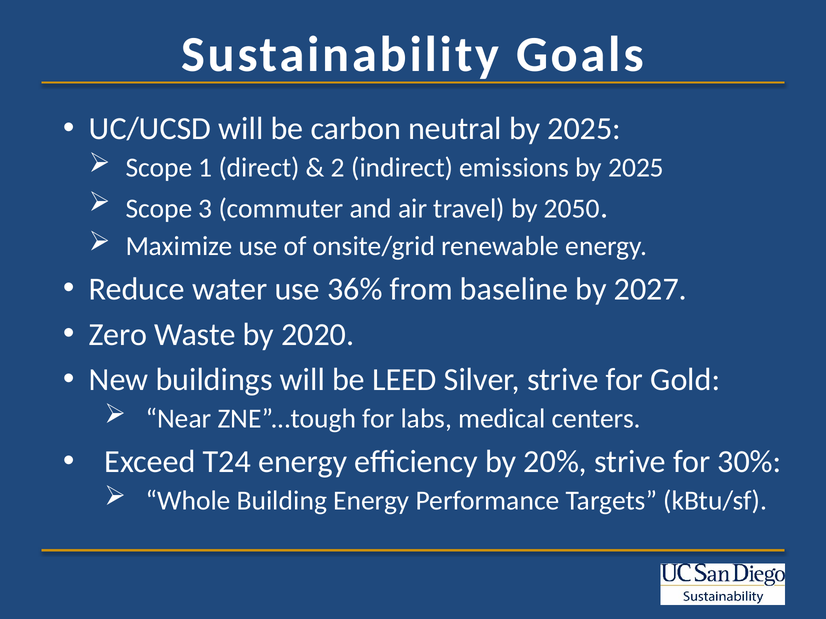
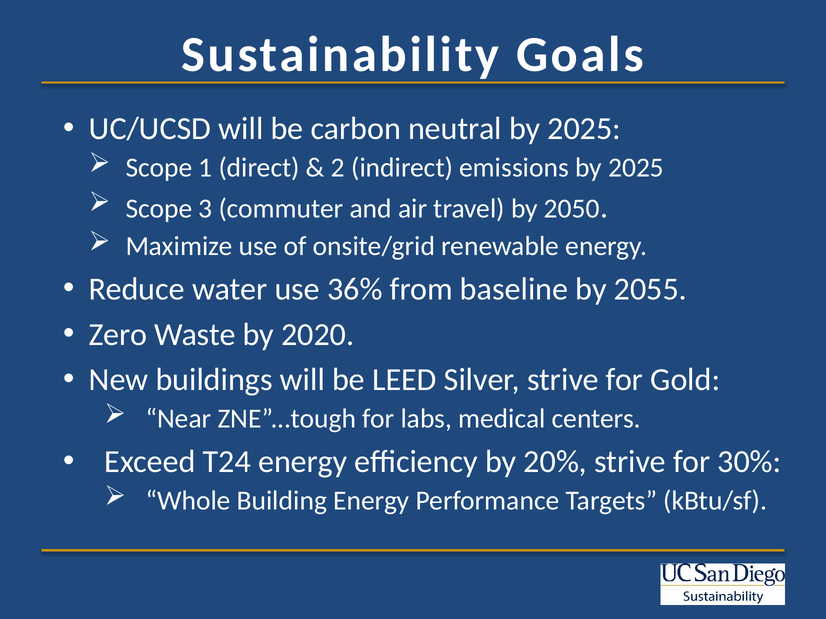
2027: 2027 -> 2055
